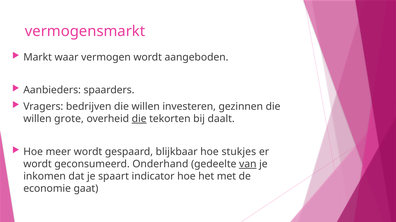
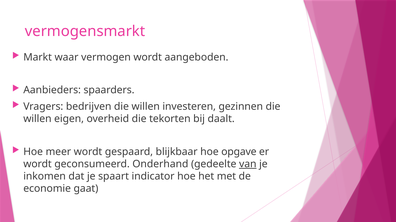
grote: grote -> eigen
die at (139, 119) underline: present -> none
stukjes: stukjes -> opgave
